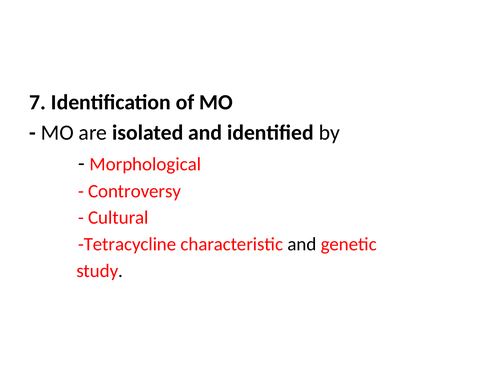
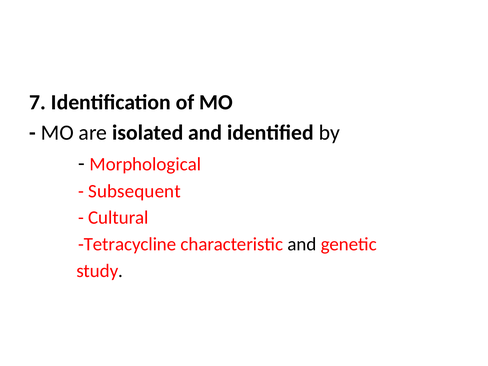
Controversy: Controversy -> Subsequent
